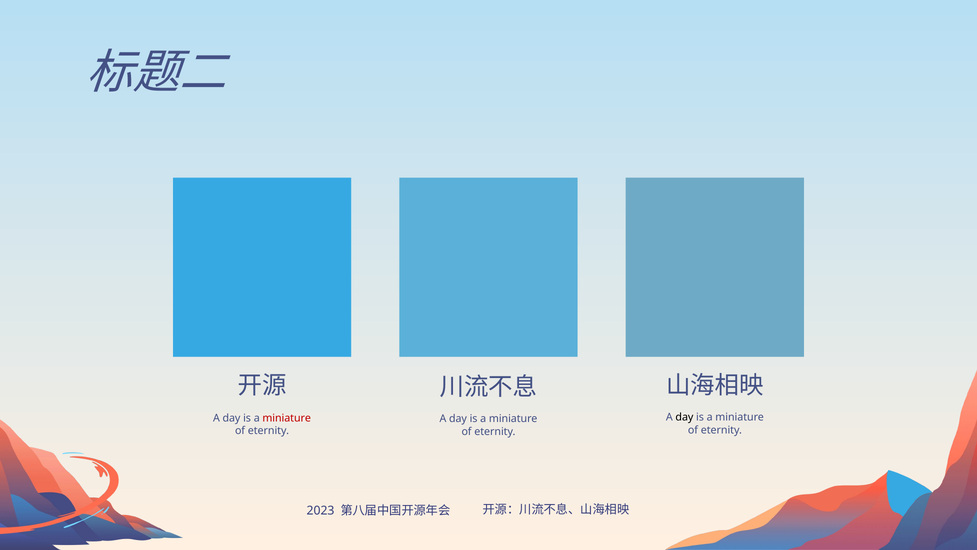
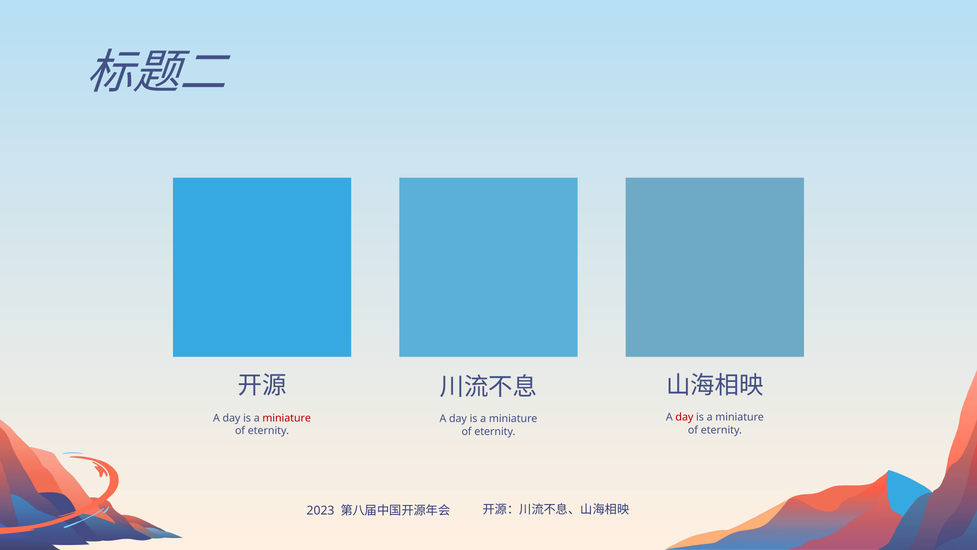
day at (684, 417) colour: black -> red
